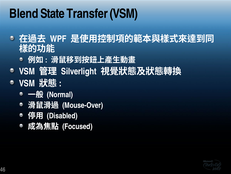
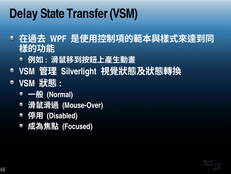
Blend: Blend -> Delay
